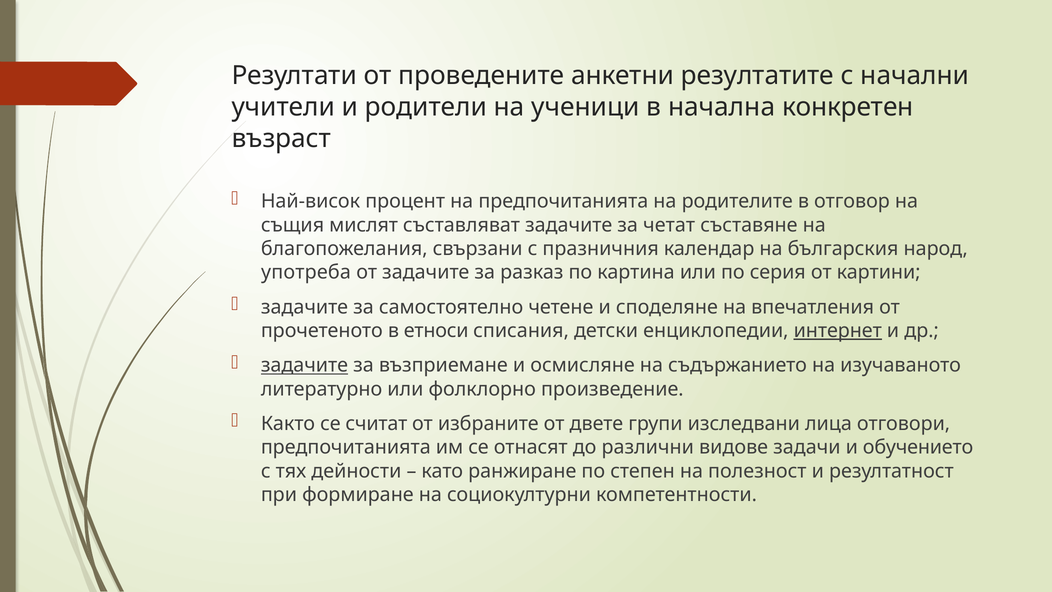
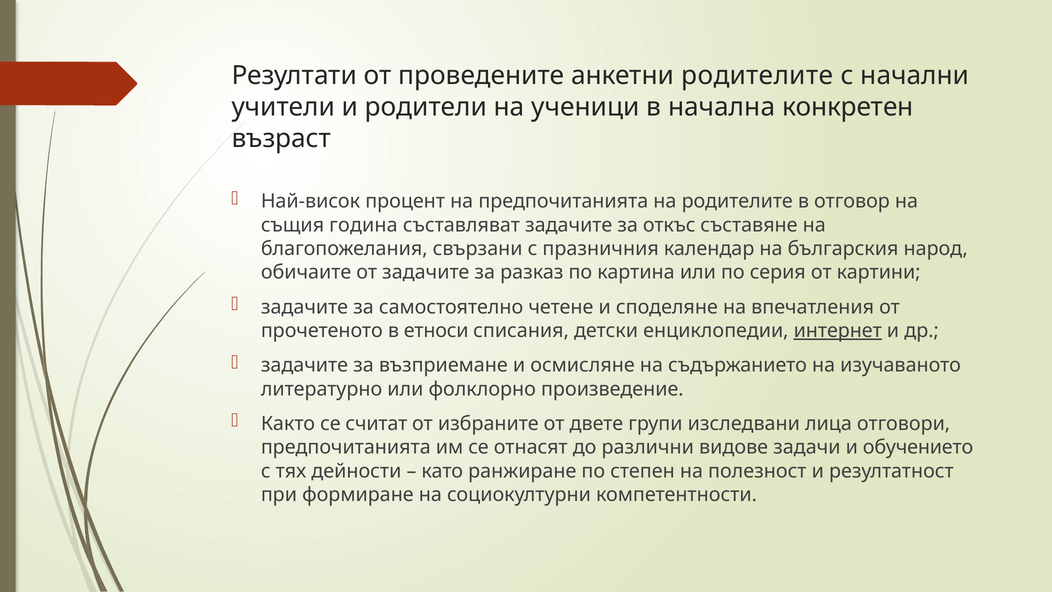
анкетни резултатите: резултатите -> родителите
мислят: мислят -> година
четат: четат -> откъс
употреба: употреба -> обичаите
задачите at (304, 365) underline: present -> none
